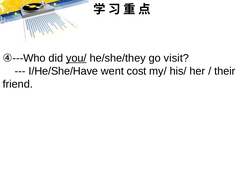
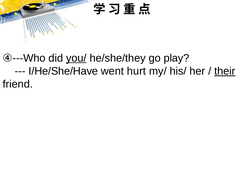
visit: visit -> play
cost: cost -> hurt
their underline: none -> present
